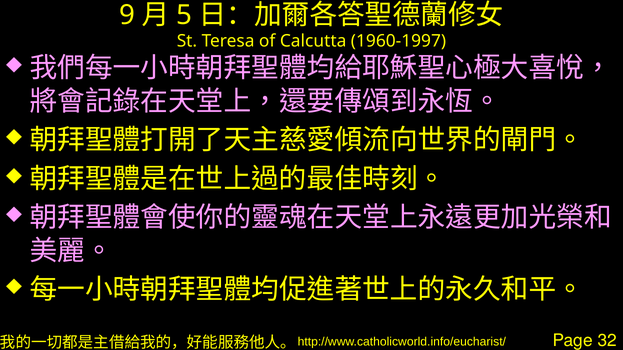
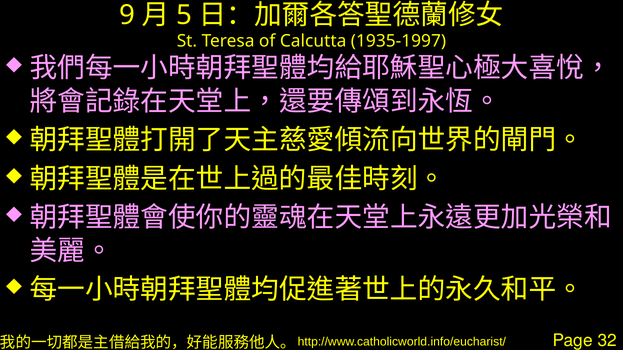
1960-1997: 1960-1997 -> 1935-1997
